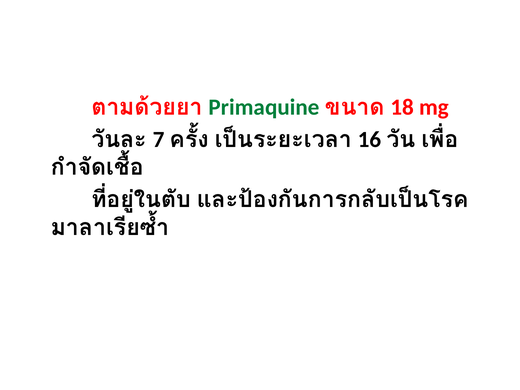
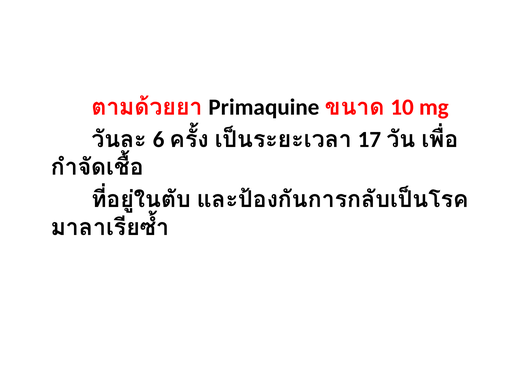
Primaquine colour: green -> black
18: 18 -> 10
7: 7 -> 6
16: 16 -> 17
